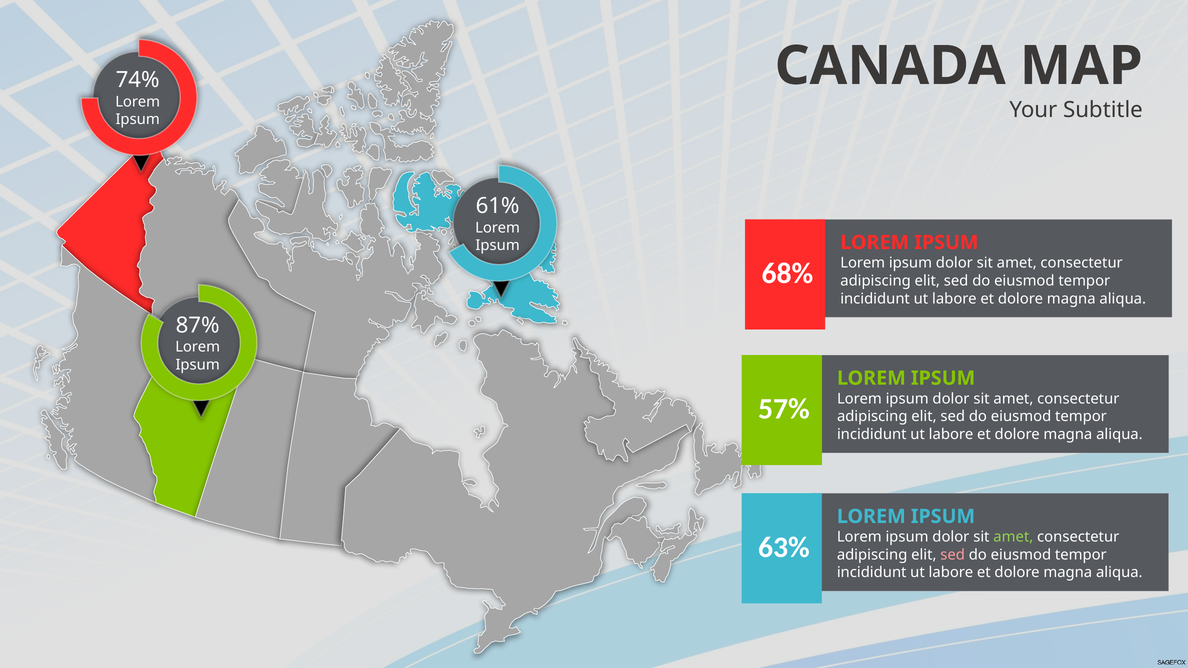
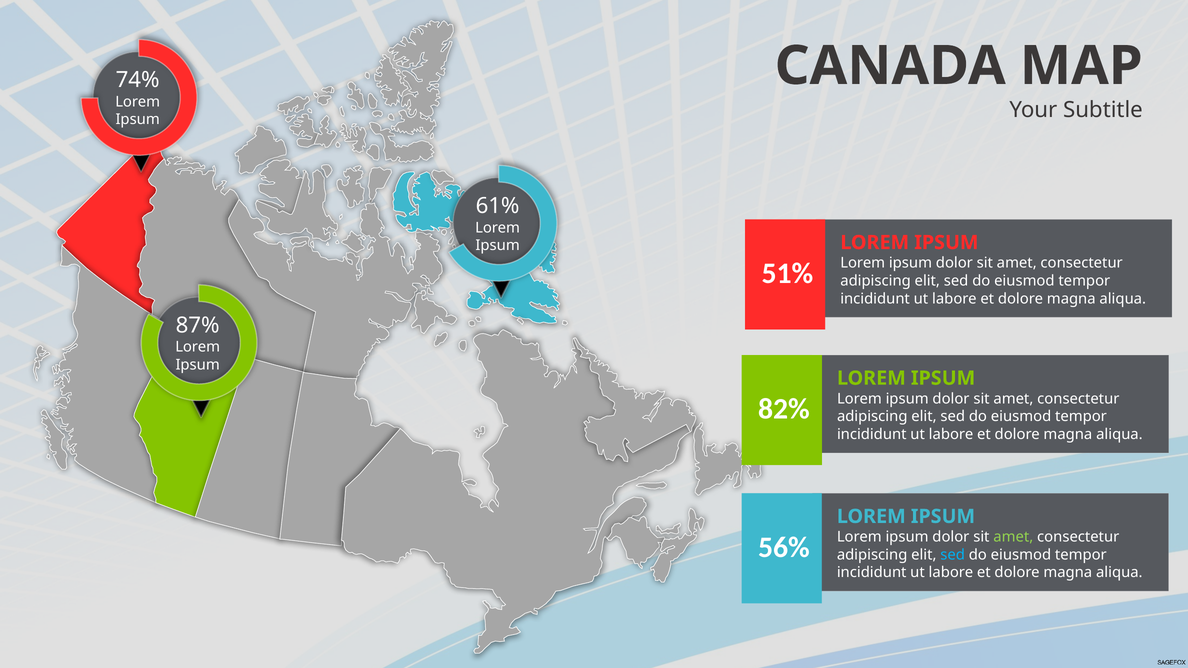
68%: 68% -> 51%
57%: 57% -> 82%
63%: 63% -> 56%
sed at (953, 555) colour: pink -> light blue
